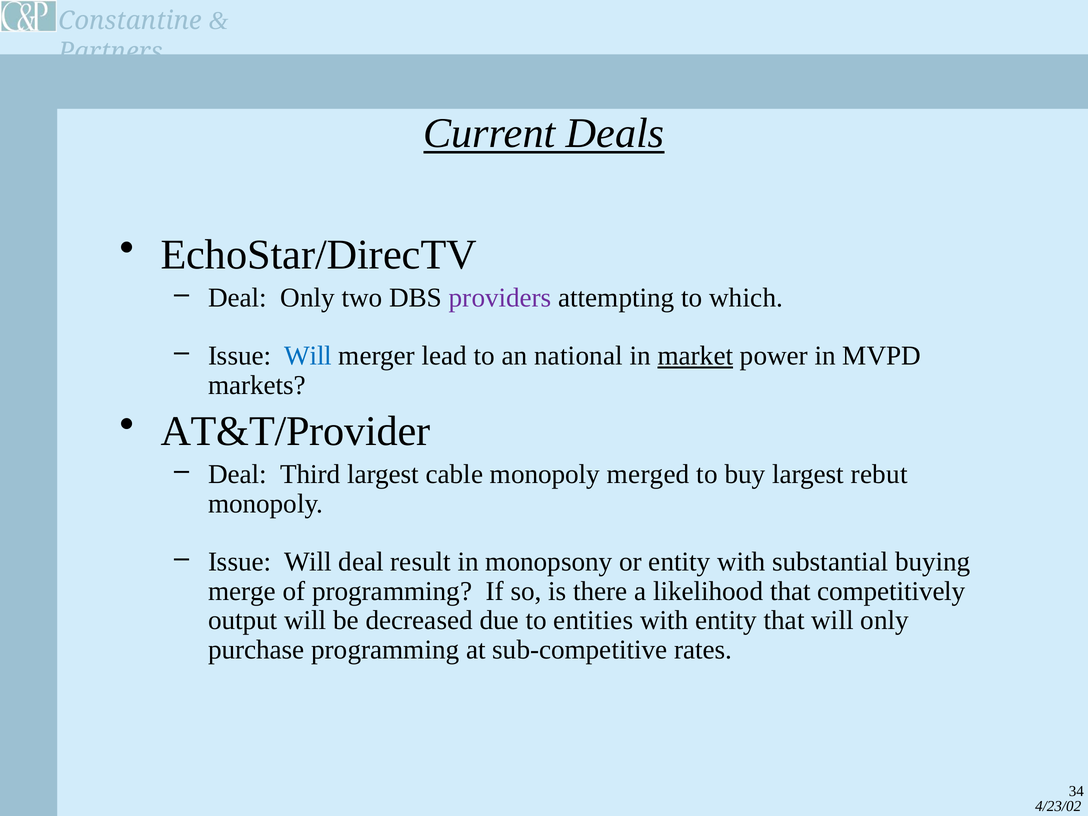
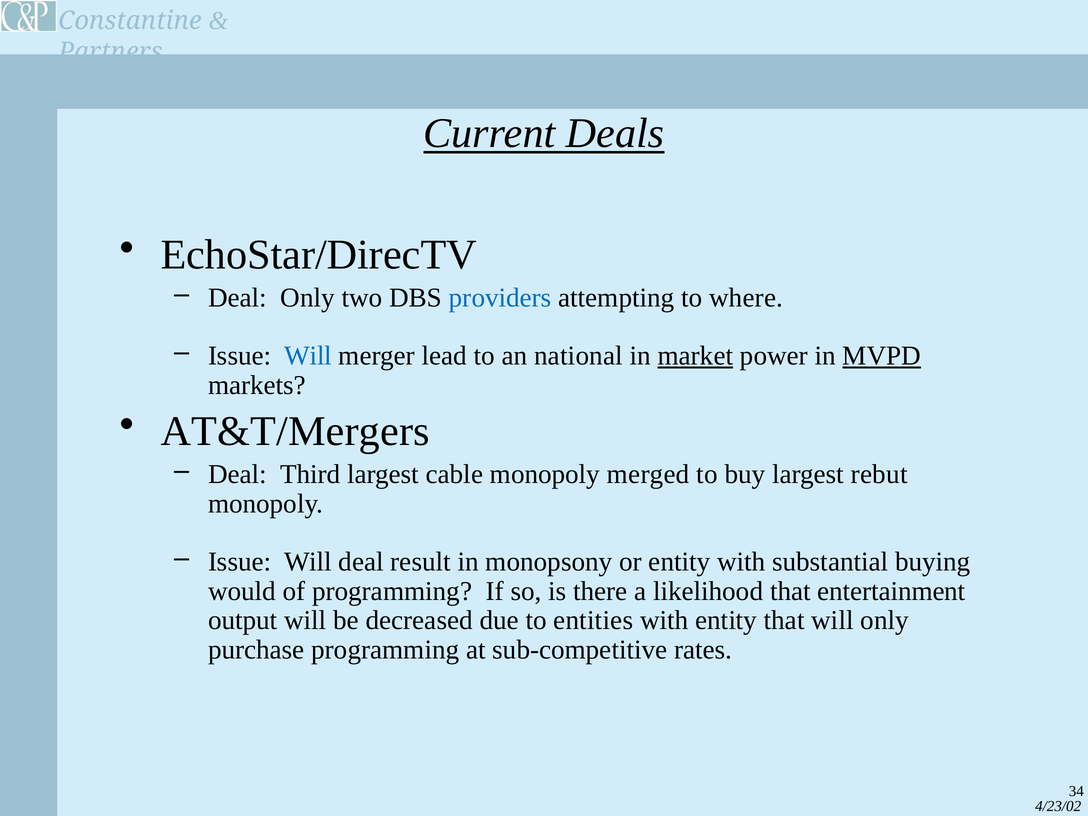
providers colour: purple -> blue
which: which -> where
MVPD underline: none -> present
AT&T/Provider: AT&T/Provider -> AT&T/Mergers
merge: merge -> would
competitively: competitively -> entertainment
